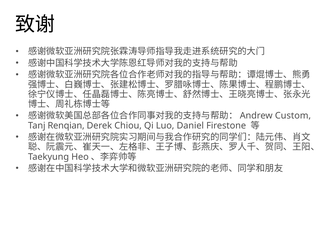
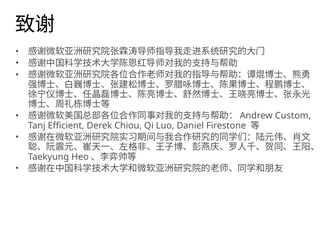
Renqian: Renqian -> Efficient
